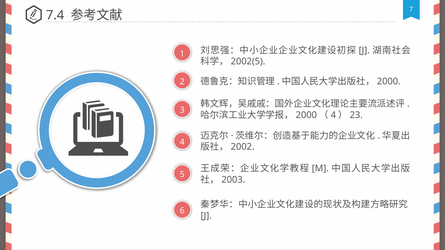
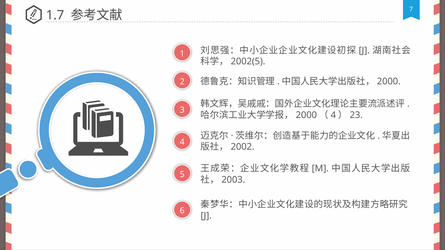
7.4: 7.4 -> 1.7
